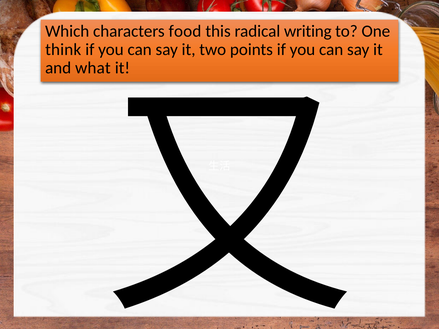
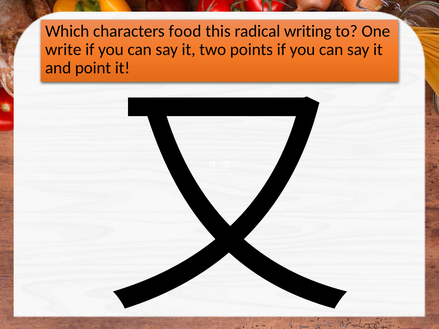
think: think -> write
what: what -> point
